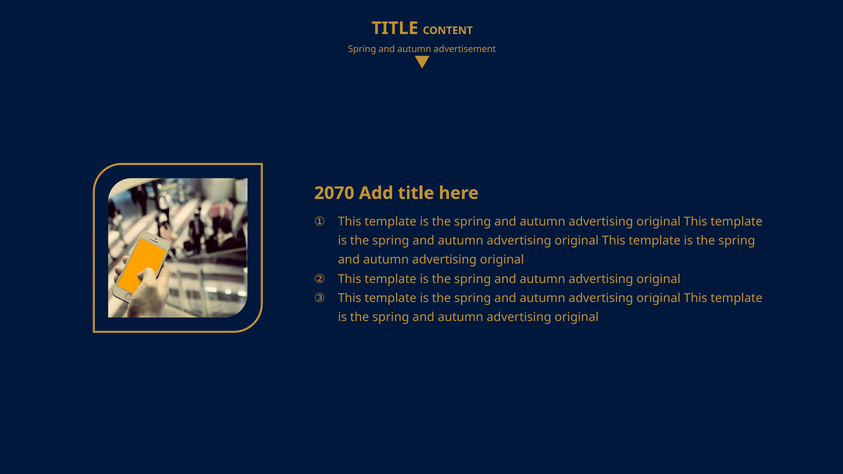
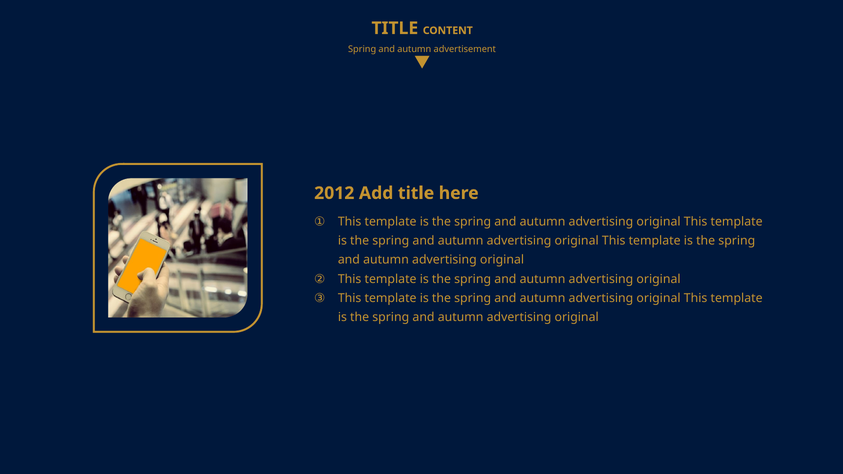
2070: 2070 -> 2012
